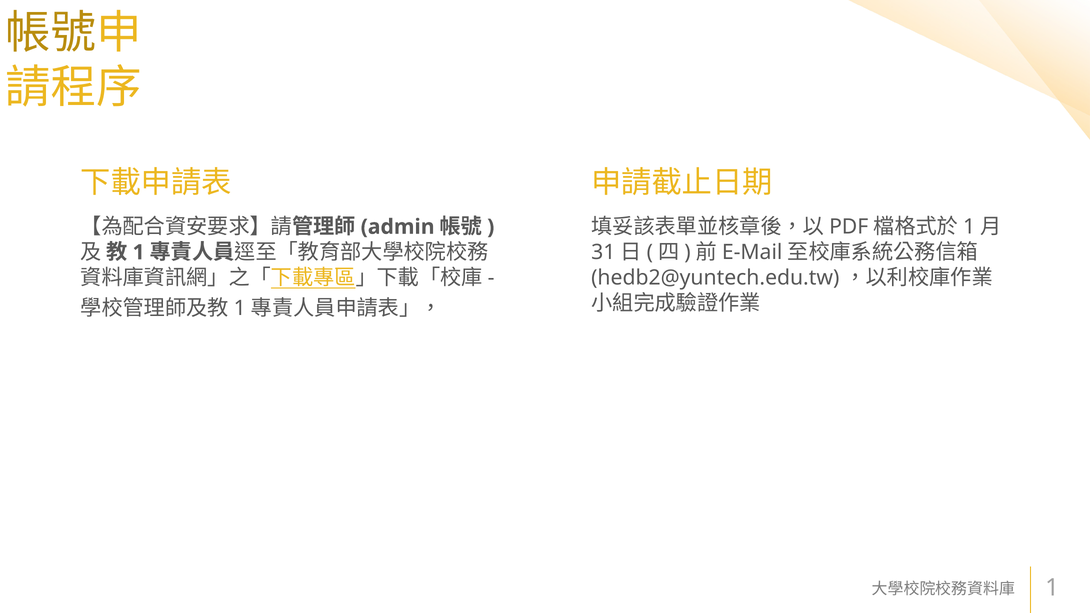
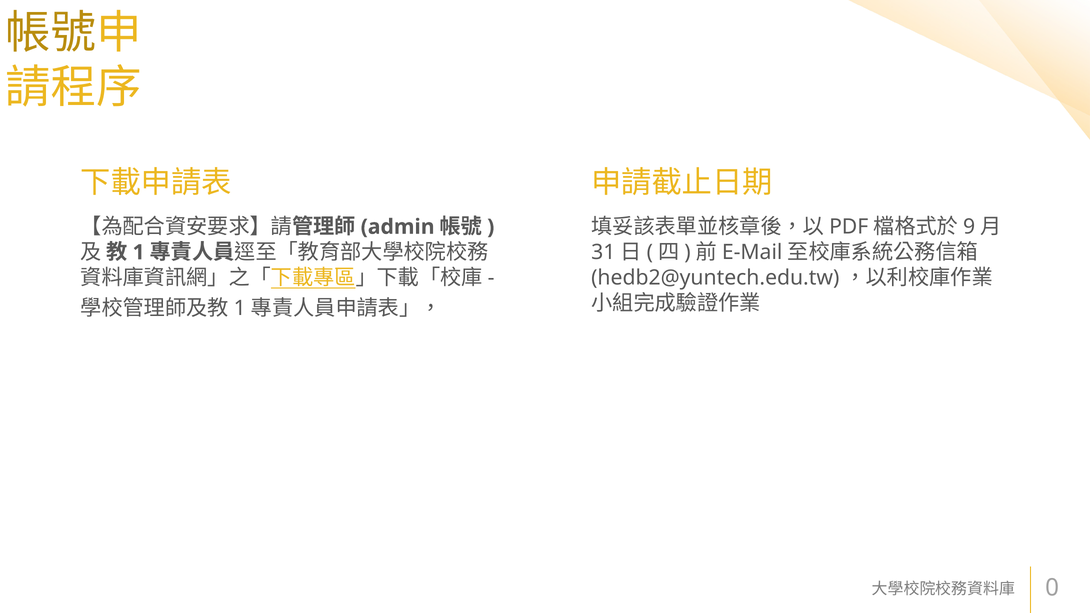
1 at (969, 227): 1 -> 9
1 at (1052, 588): 1 -> 0
